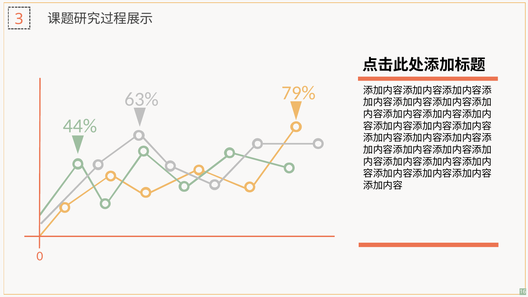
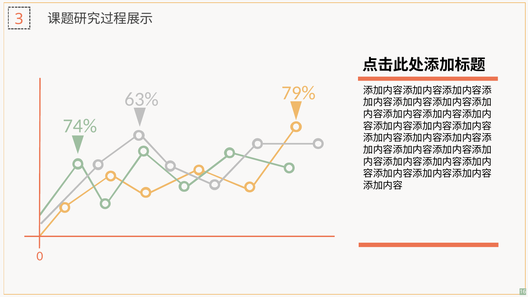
44%: 44% -> 74%
